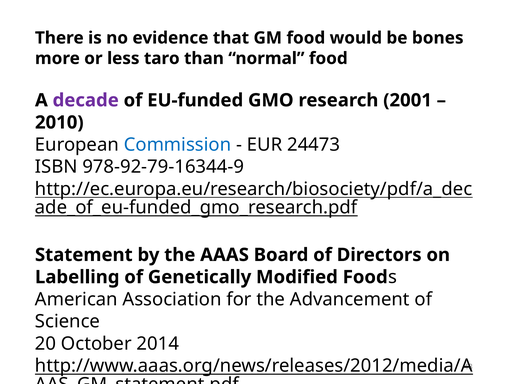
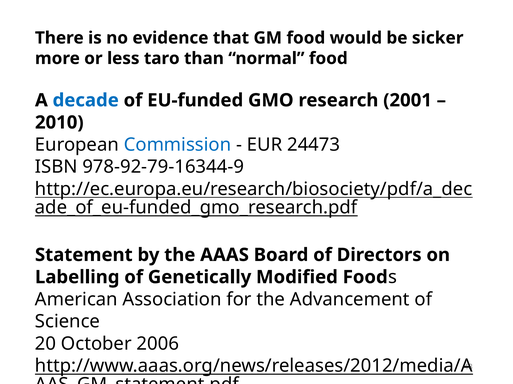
bones: bones -> sicker
decade colour: purple -> blue
2014: 2014 -> 2006
